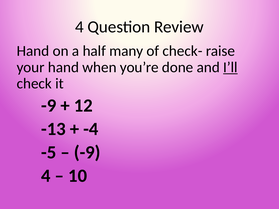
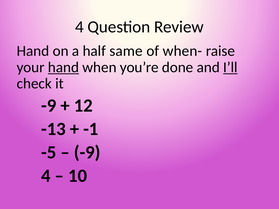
many: many -> same
check-: check- -> when-
hand at (63, 67) underline: none -> present
-4: -4 -> -1
